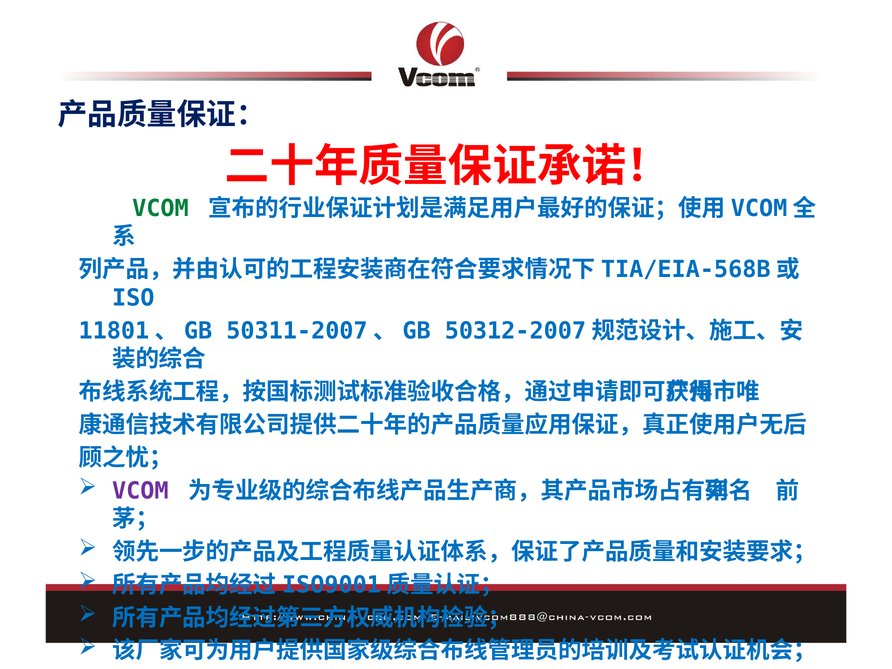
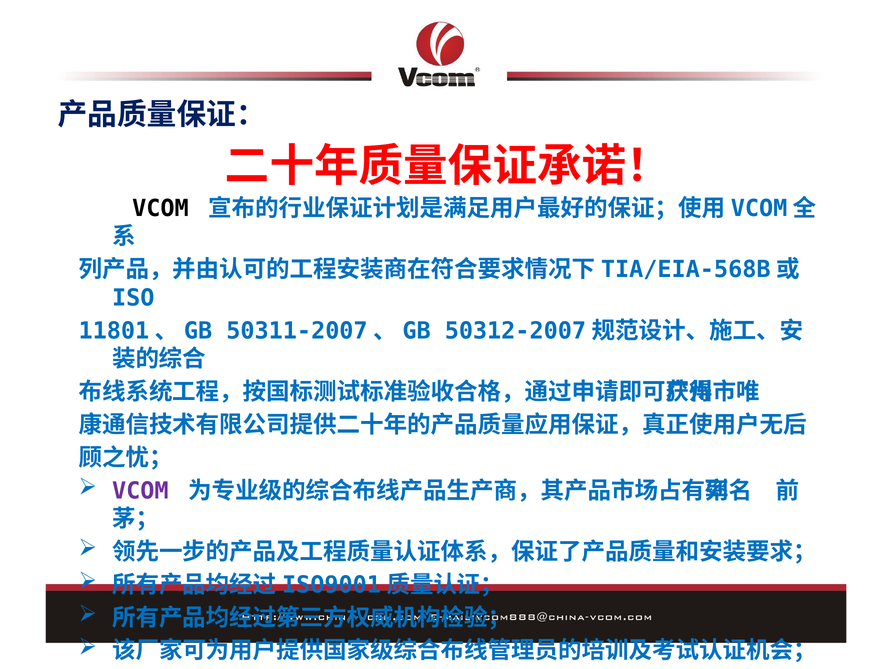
VCOM at (161, 208) colour: green -> black
